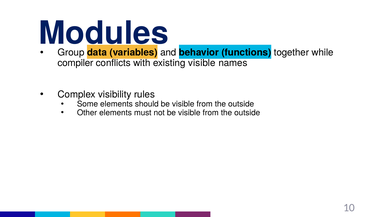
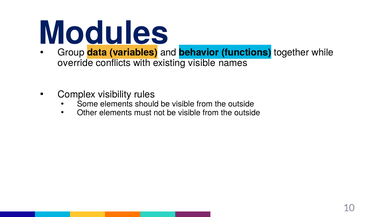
compiler: compiler -> override
